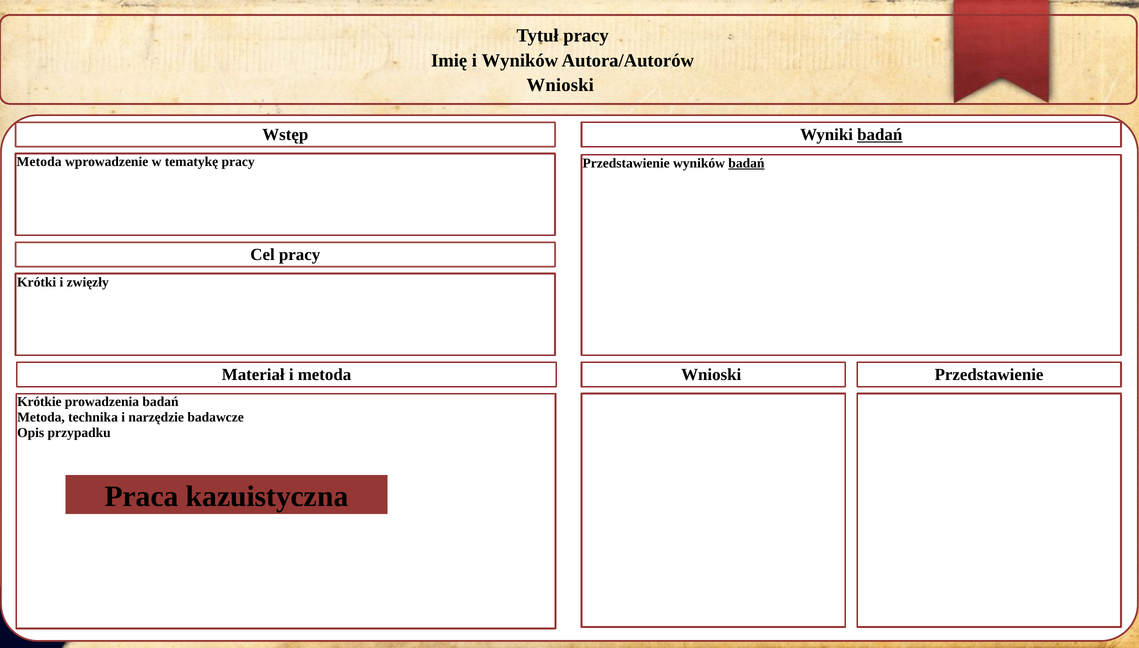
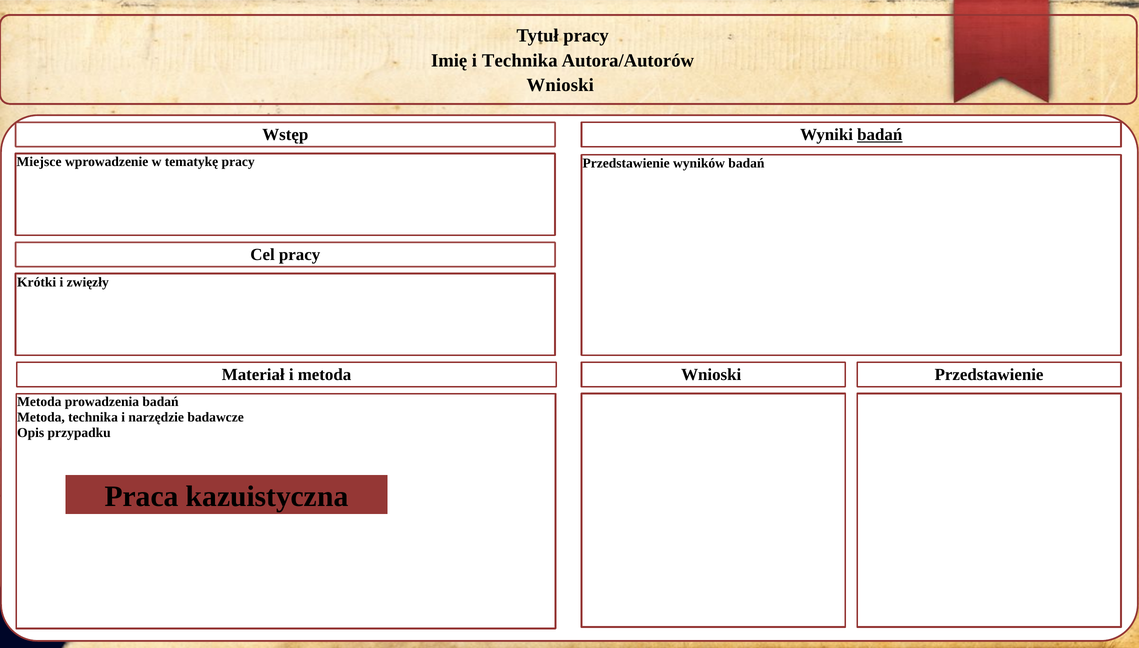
i Wyników: Wyników -> Technika
Metoda at (39, 162): Metoda -> Miejsce
badań at (746, 163) underline: present -> none
Krótkie at (39, 402): Krótkie -> Metoda
